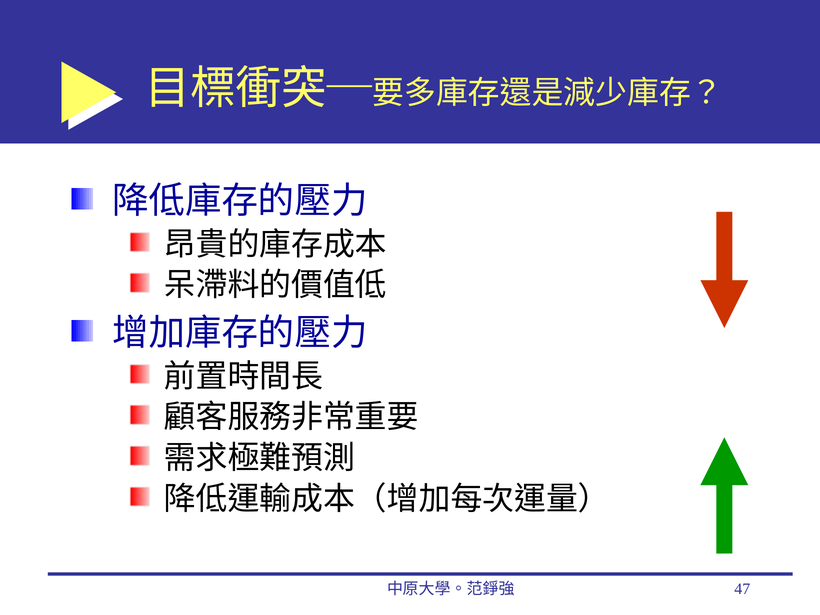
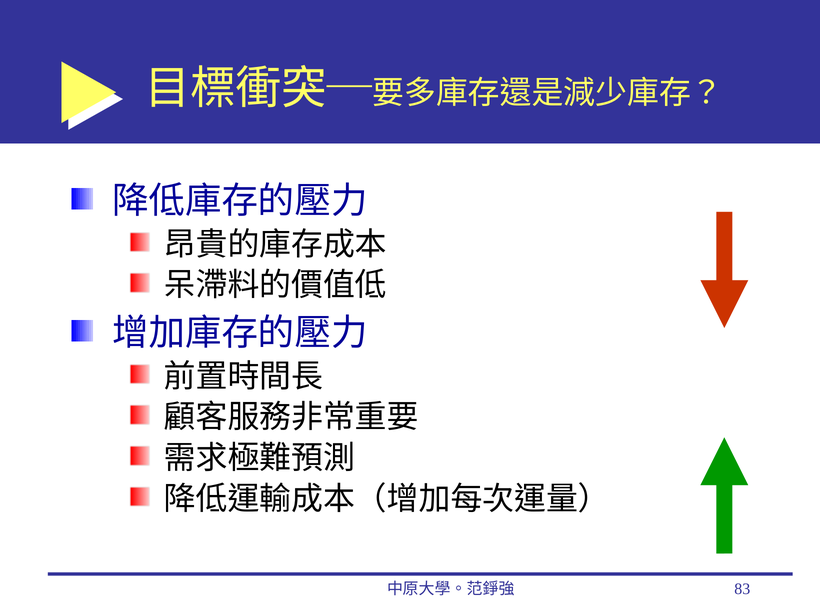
47: 47 -> 83
